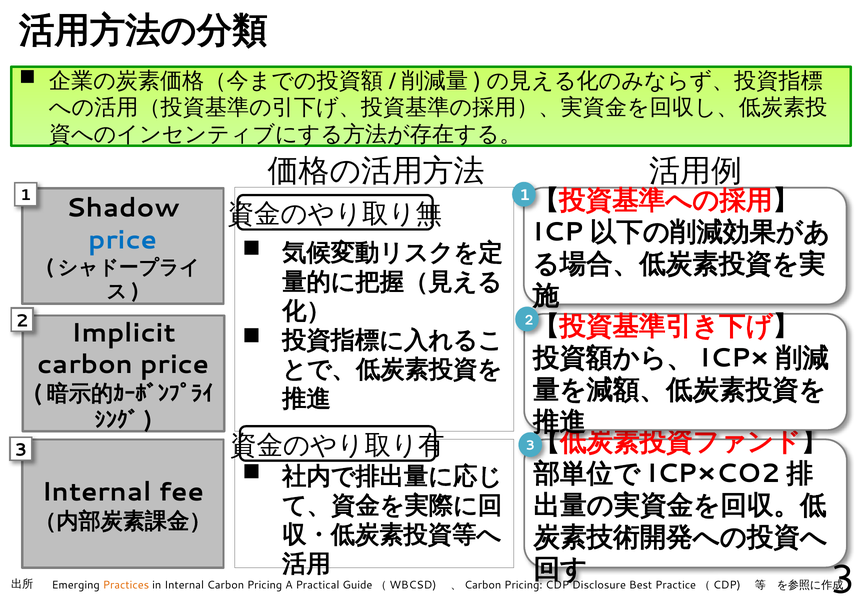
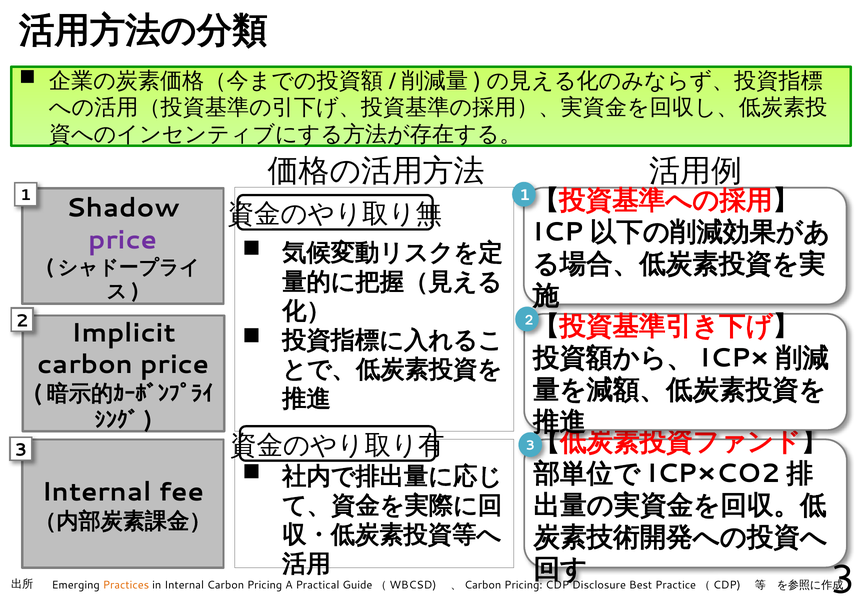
price at (123, 240) colour: blue -> purple
